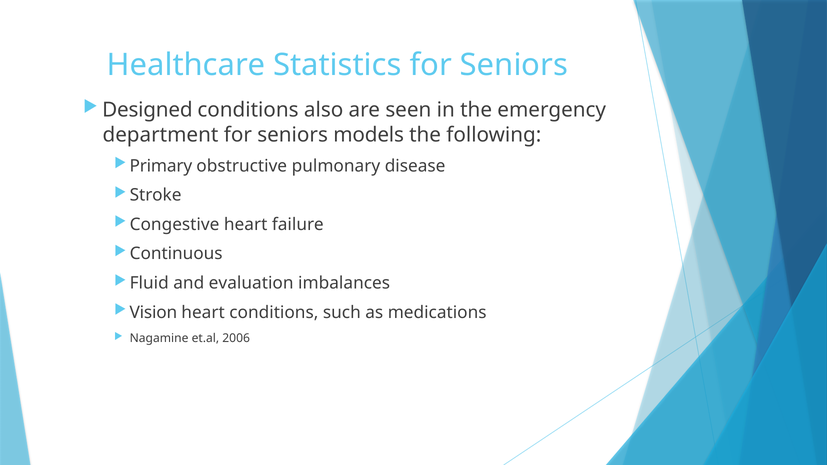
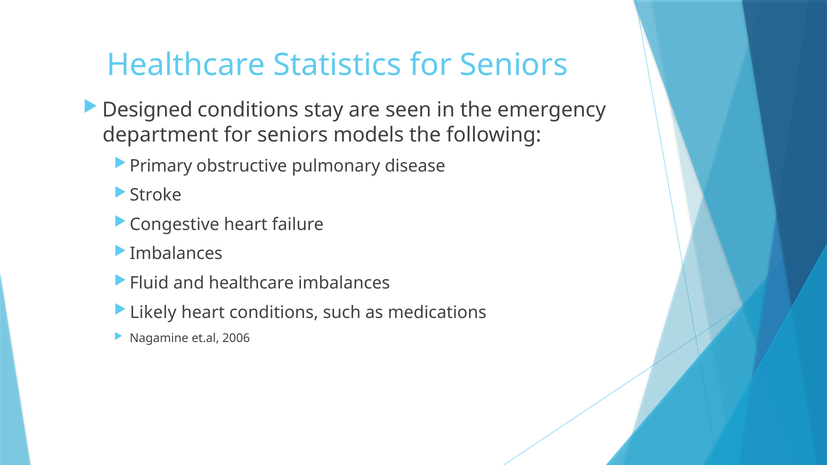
also: also -> stay
Continuous at (176, 254): Continuous -> Imbalances
and evaluation: evaluation -> healthcare
Vision: Vision -> Likely
